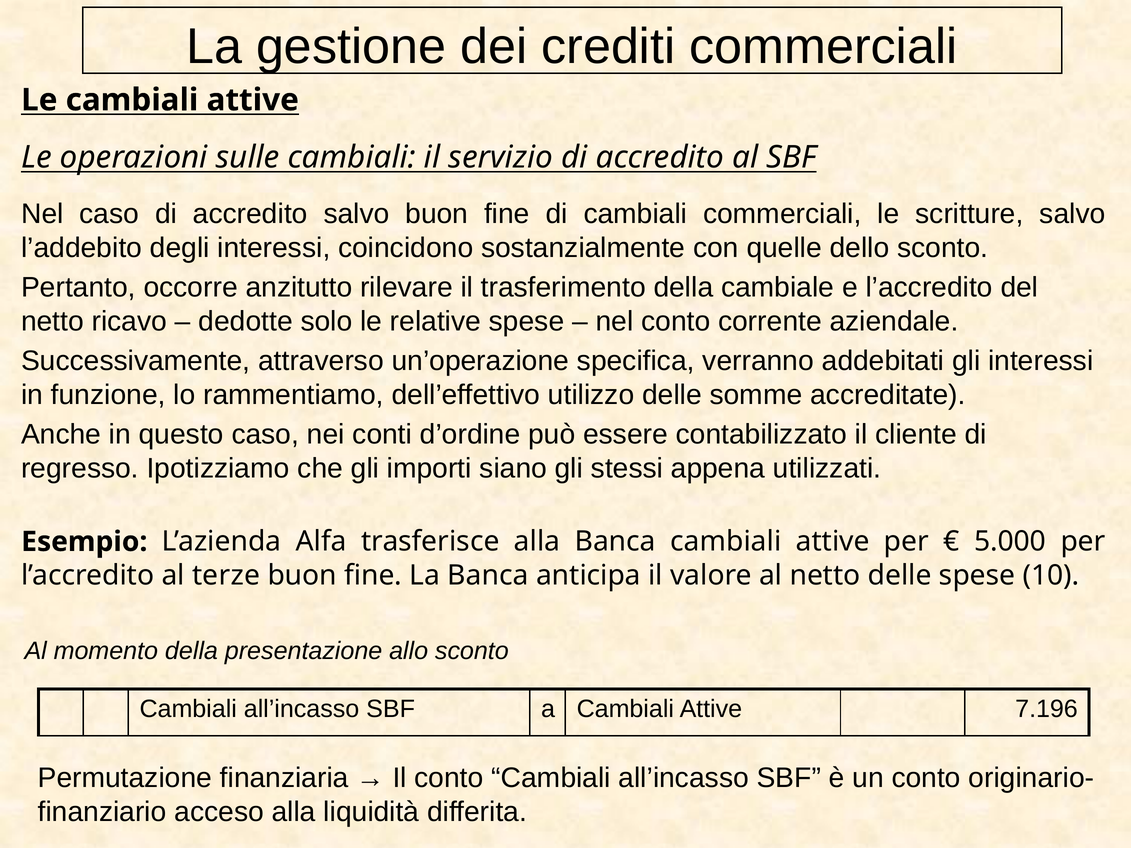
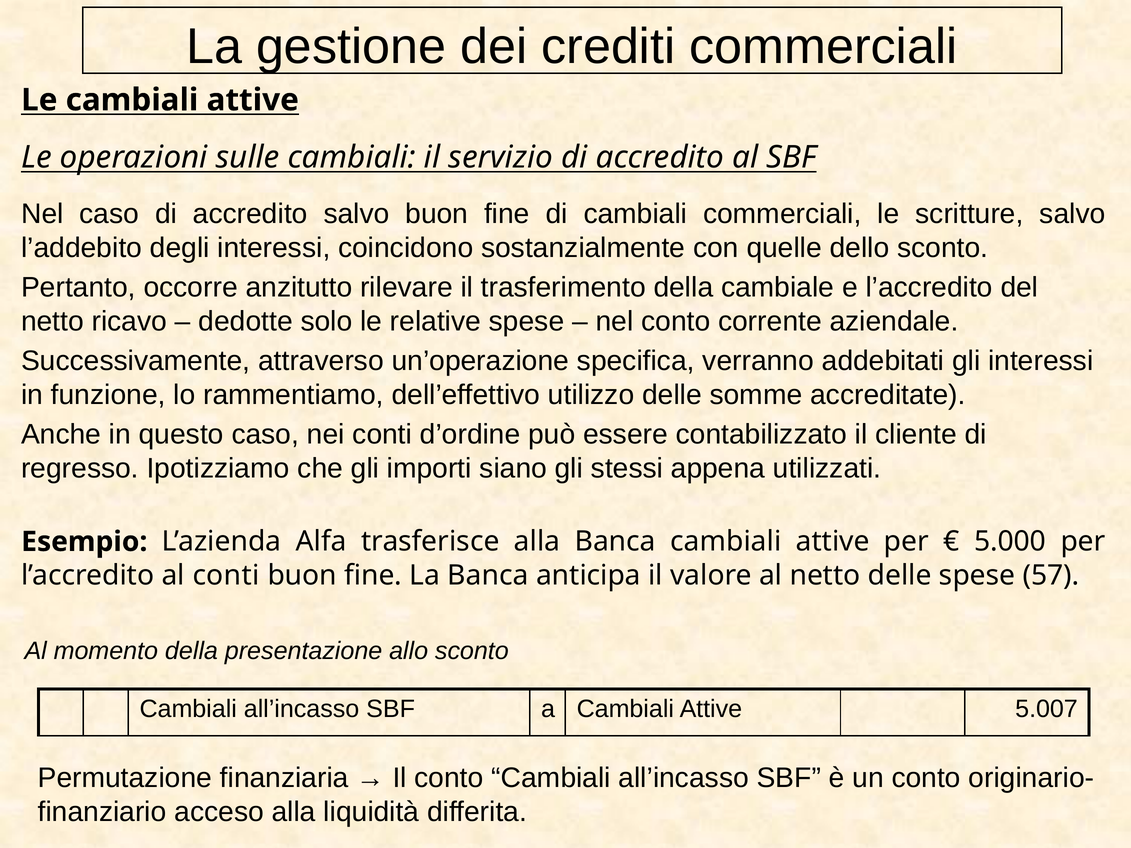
al terze: terze -> conti
10: 10 -> 57
7.196: 7.196 -> 5.007
